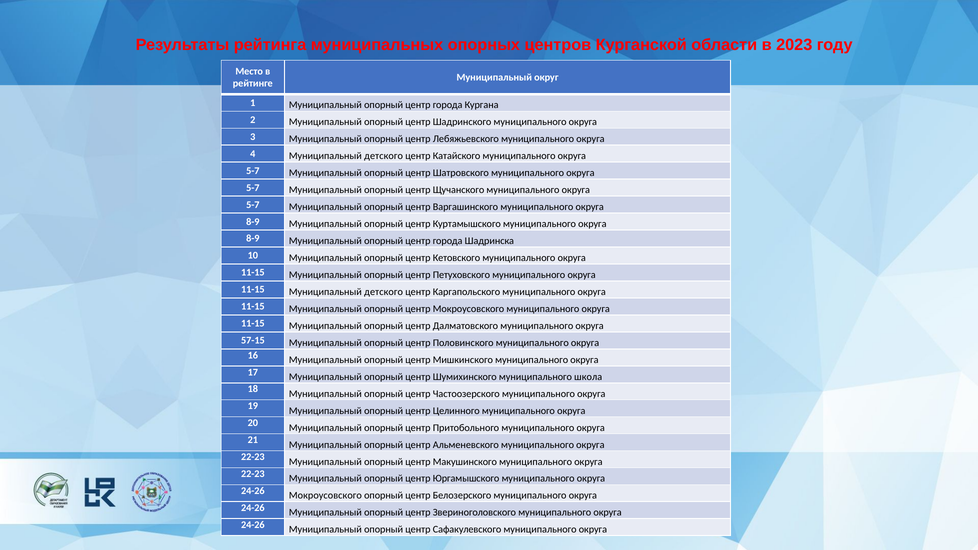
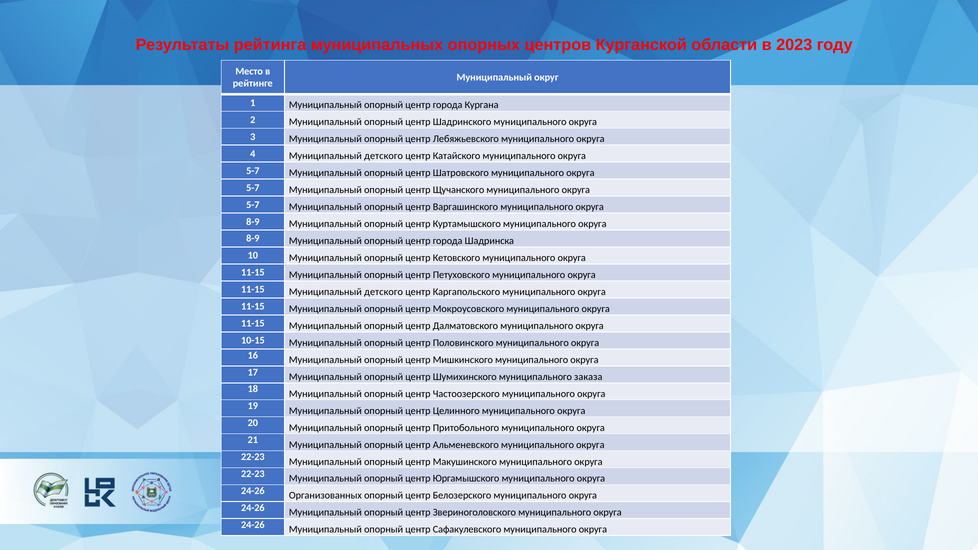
57-15: 57-15 -> 10-15
школа: школа -> заказа
24-26 Мокроусовского: Мокроусовского -> Организованных
